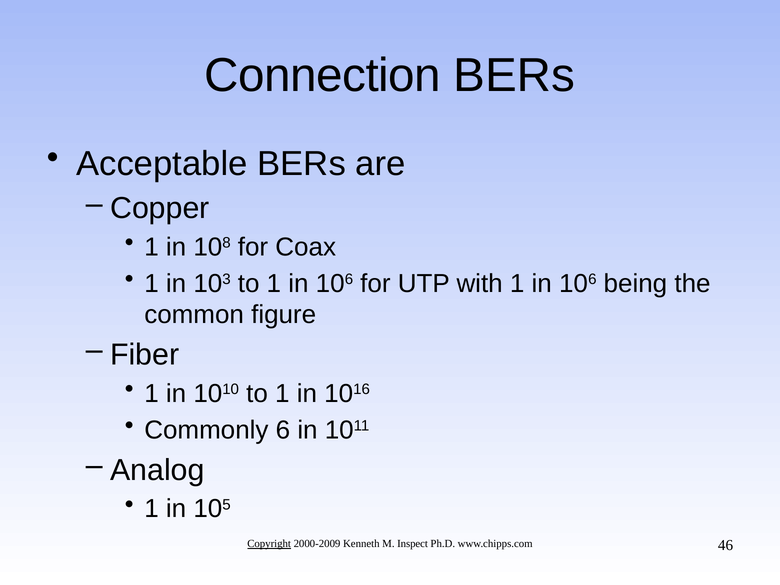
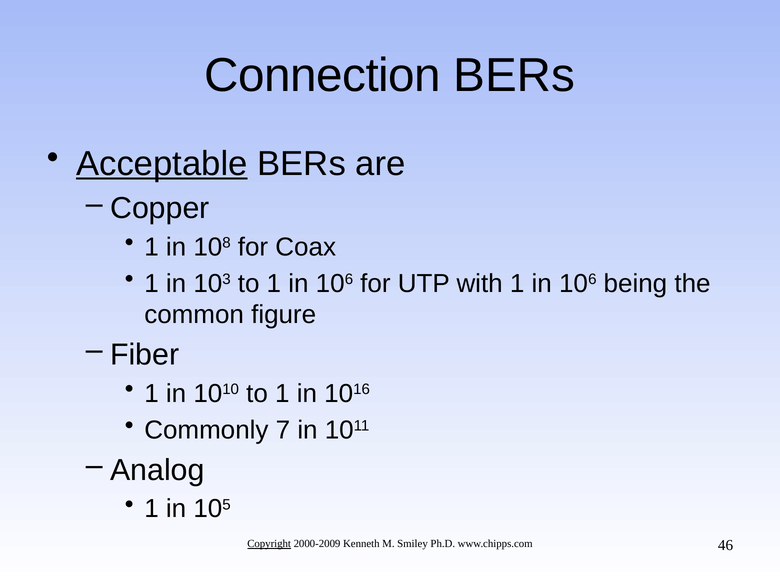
Acceptable underline: none -> present
6: 6 -> 7
Inspect: Inspect -> Smiley
